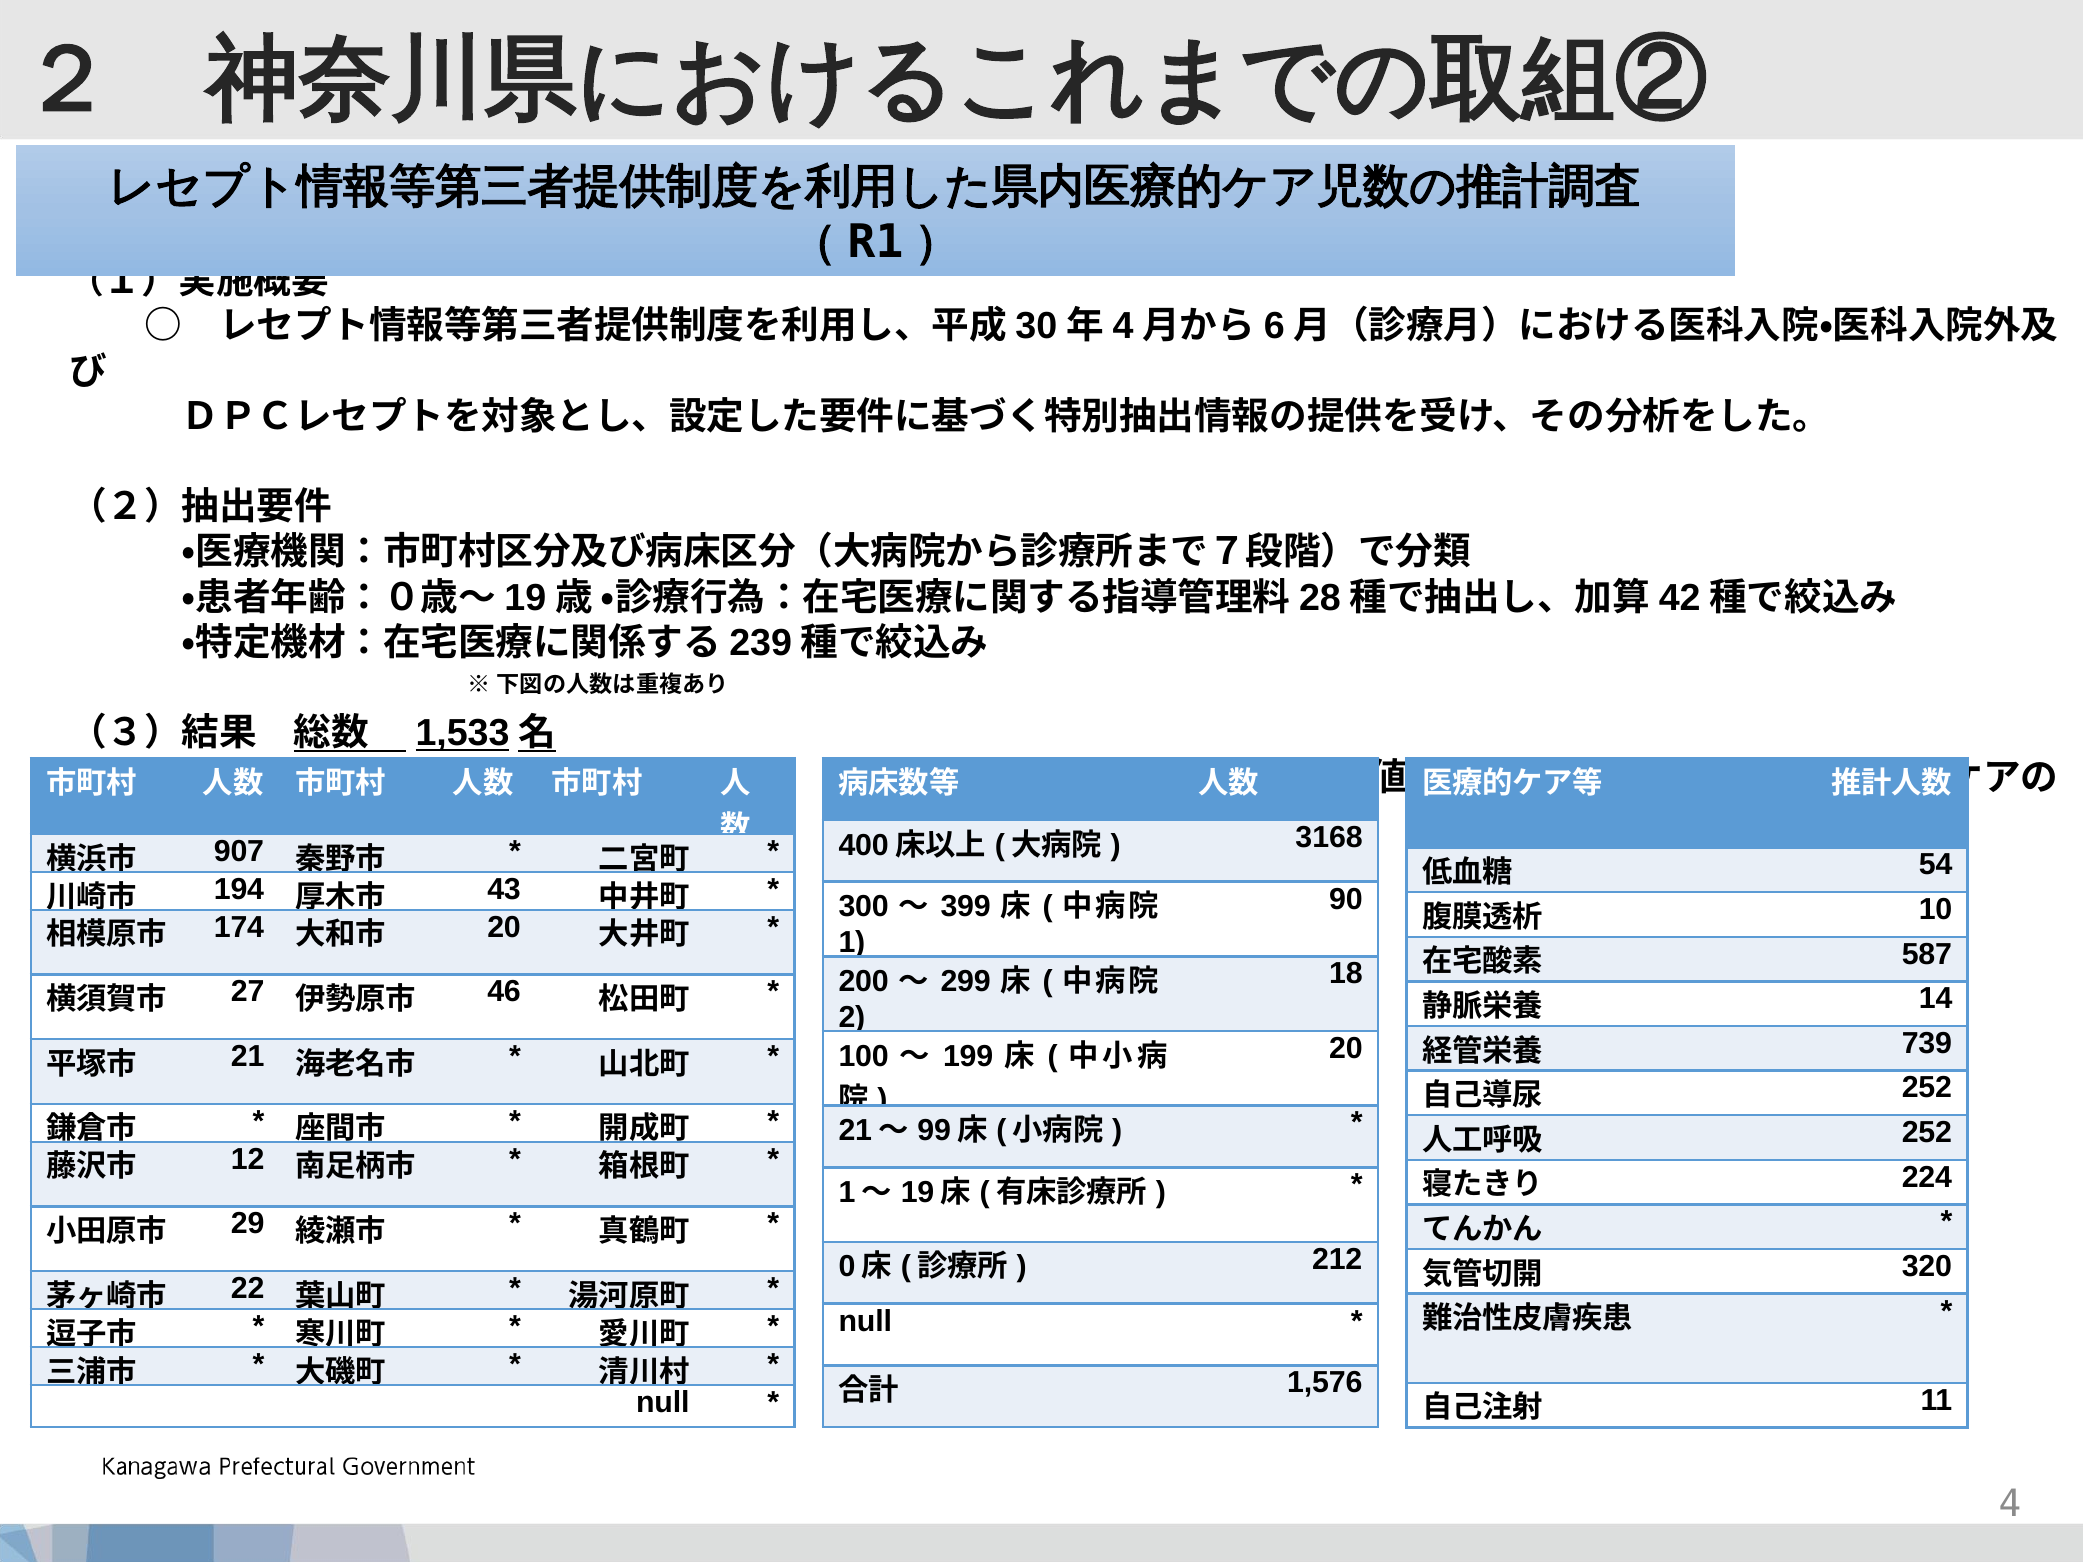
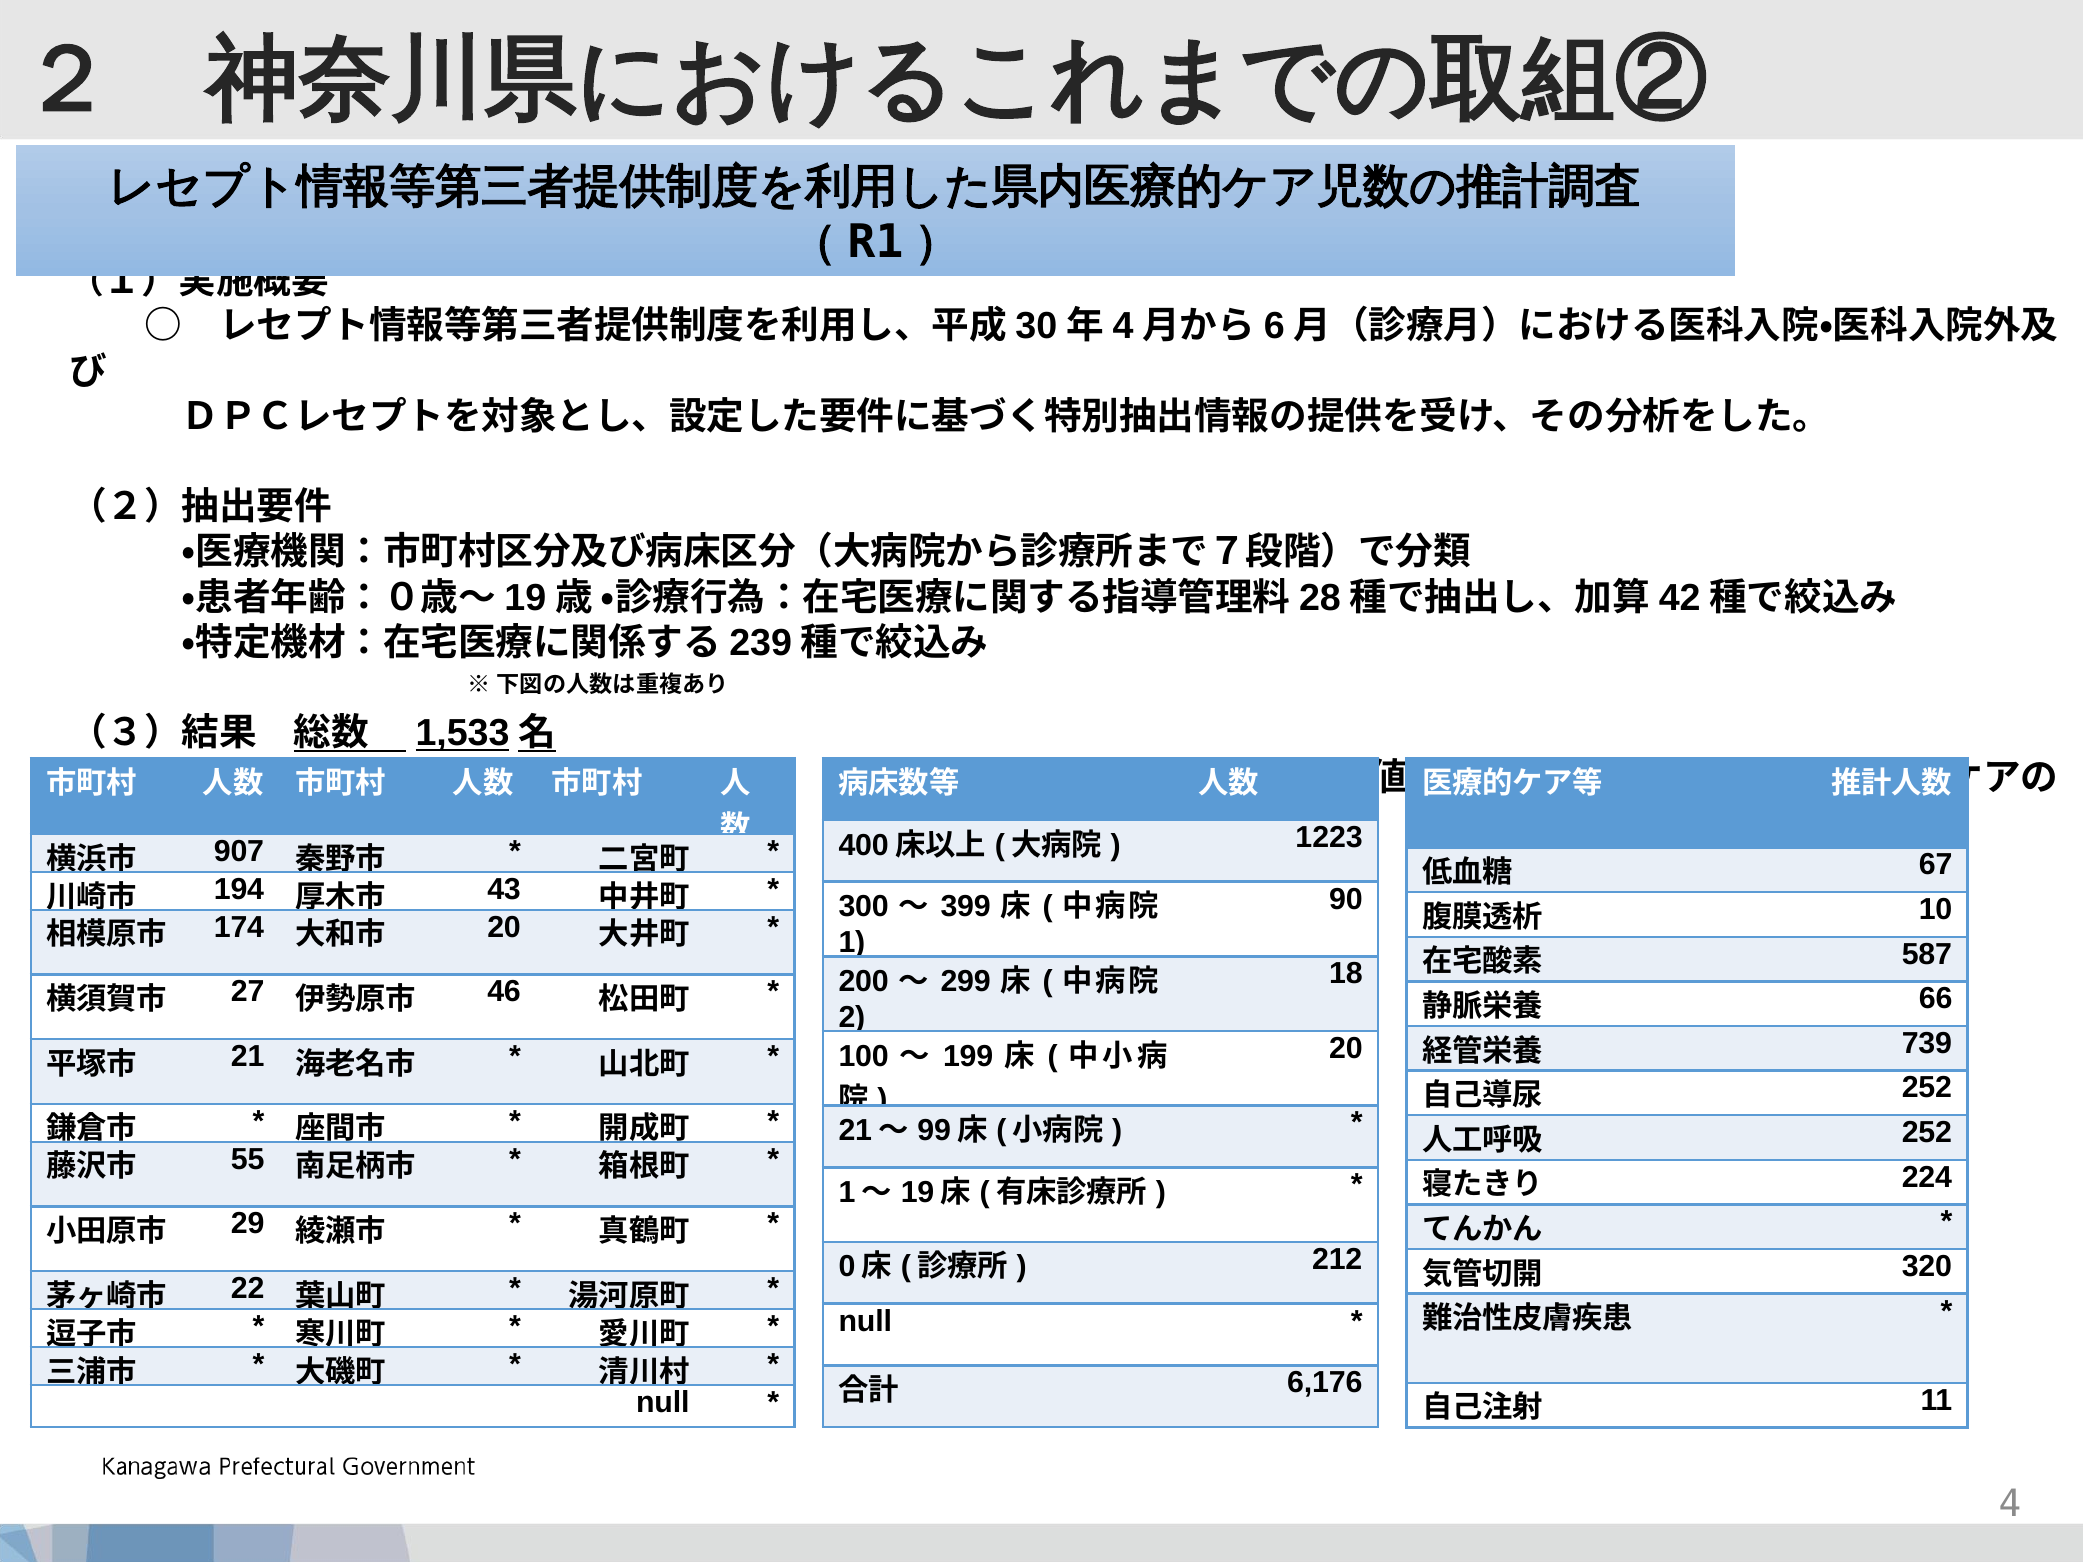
3168: 3168 -> 1223
54: 54 -> 67
14: 14 -> 66
12: 12 -> 55
1,576: 1,576 -> 6,176
